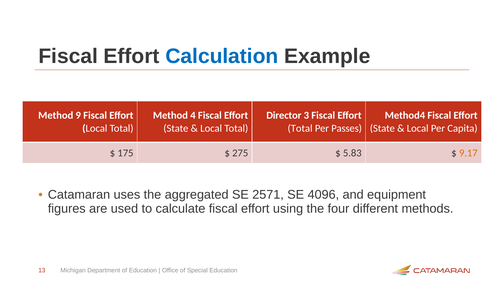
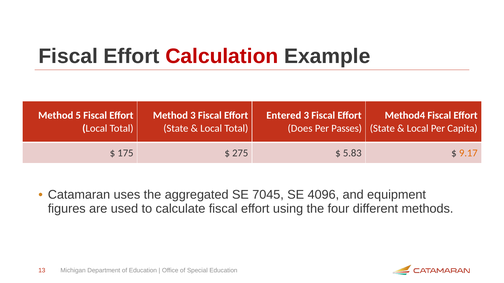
Calculation colour: blue -> red
9: 9 -> 5
Method 4: 4 -> 3
Director: Director -> Entered
Total at (300, 128): Total -> Does
2571: 2571 -> 7045
